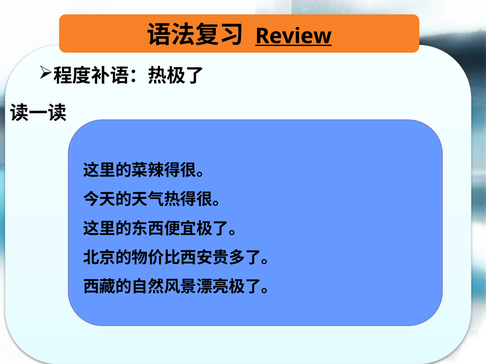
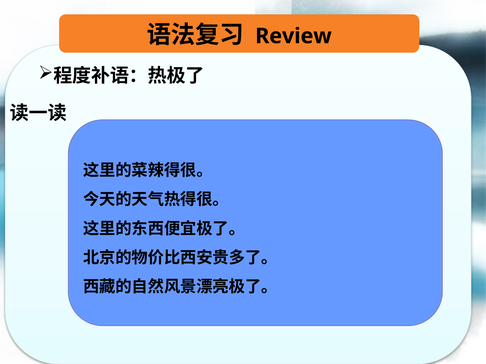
Review underline: present -> none
